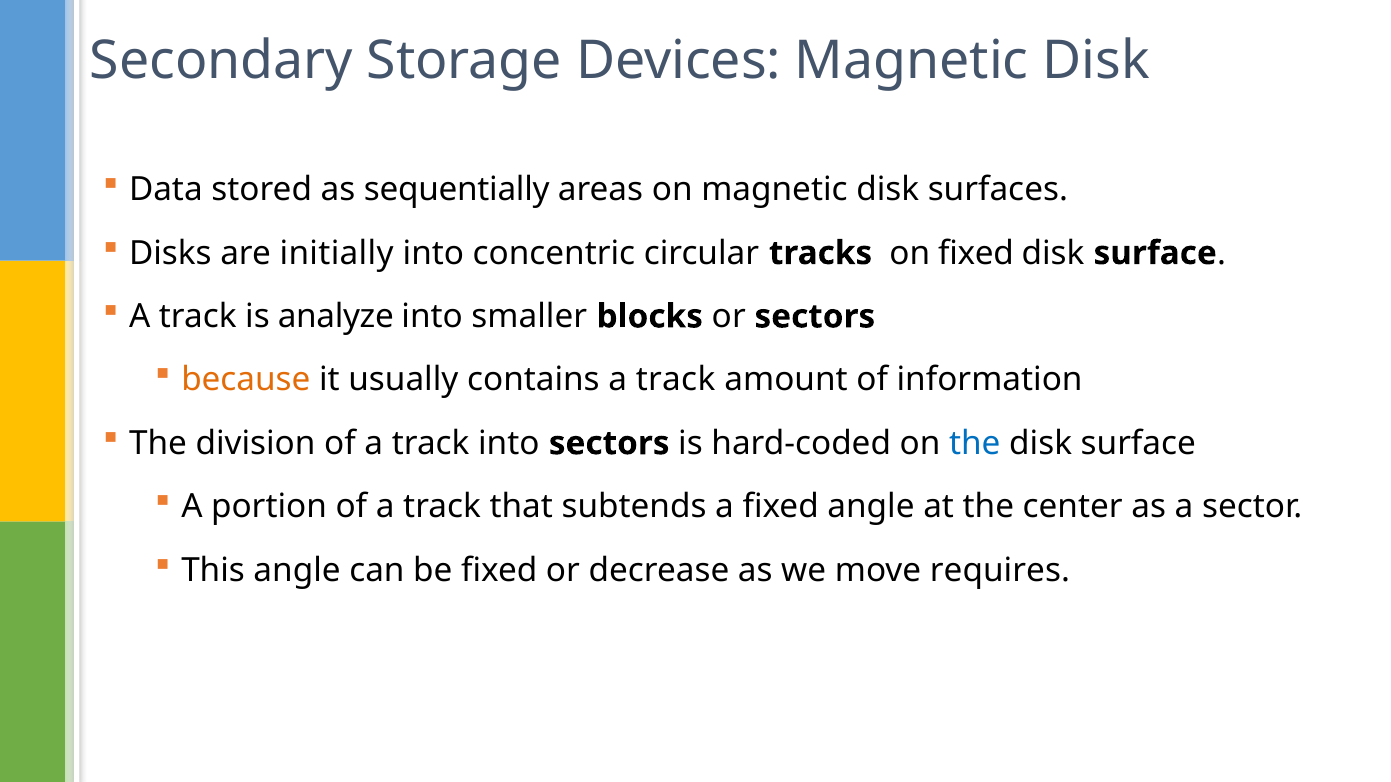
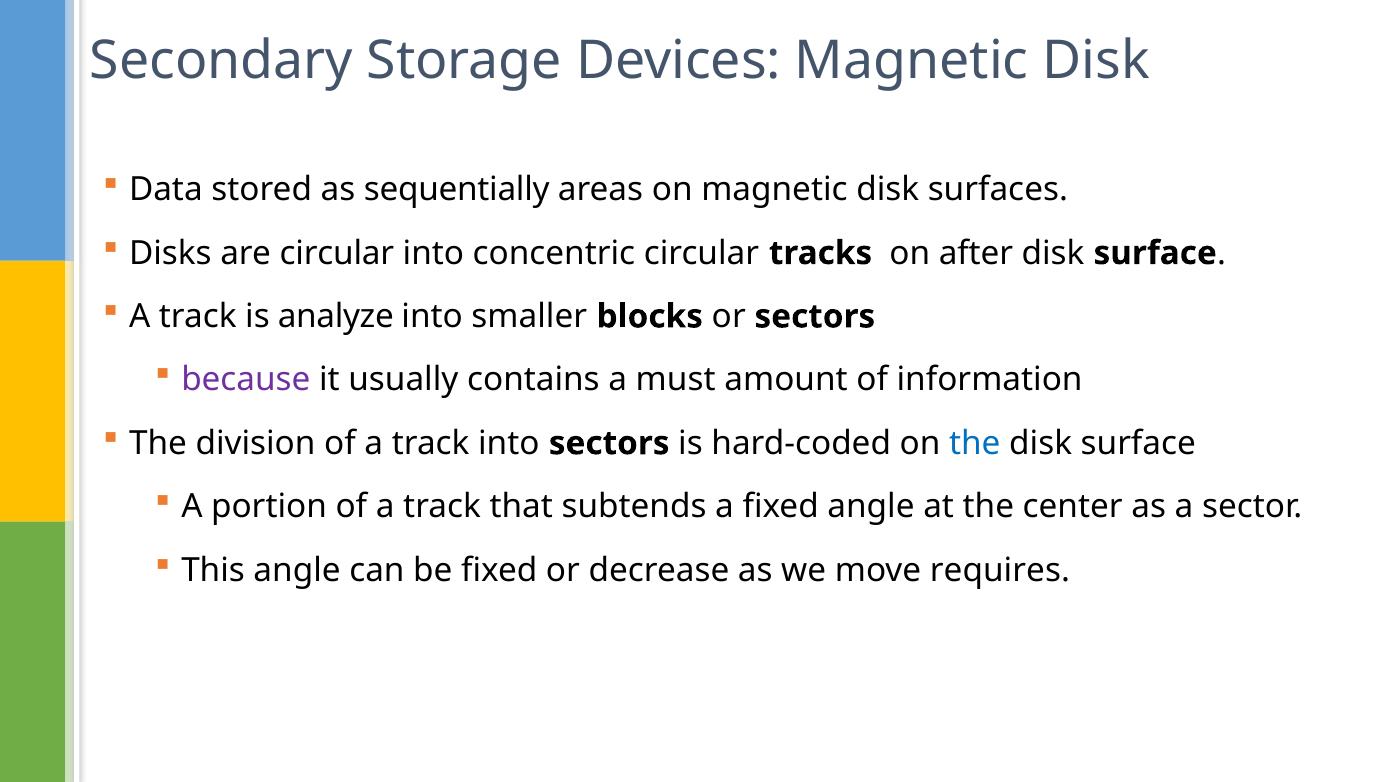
are initially: initially -> circular
on fixed: fixed -> after
because colour: orange -> purple
contains a track: track -> must
